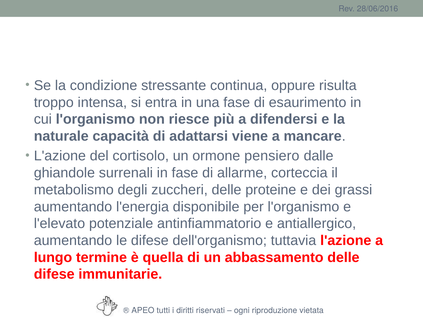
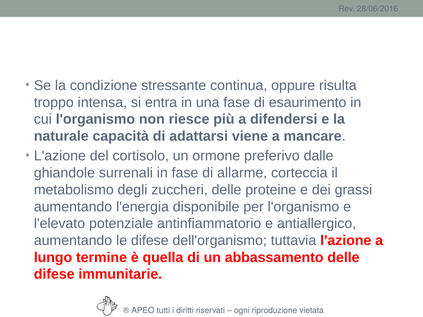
pensiero: pensiero -> preferivo
